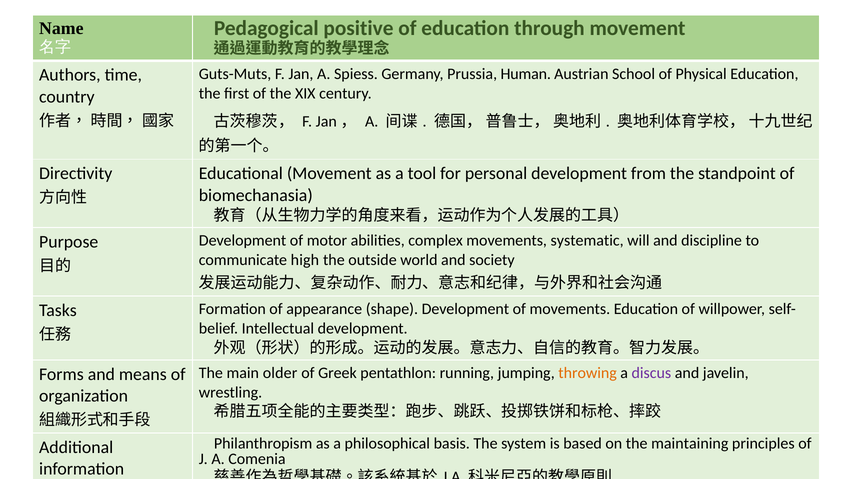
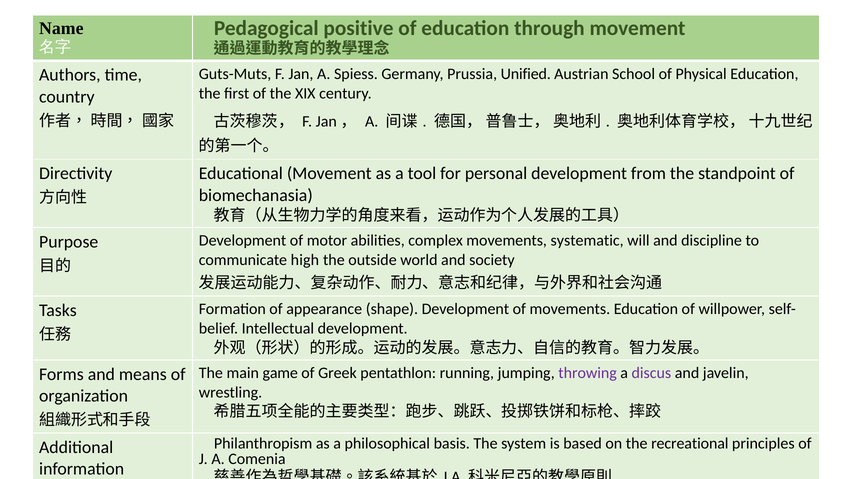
Human: Human -> Unified
older: older -> game
throwing colour: orange -> purple
maintaining: maintaining -> recreational
